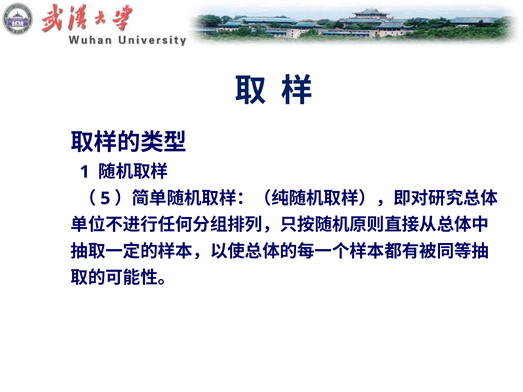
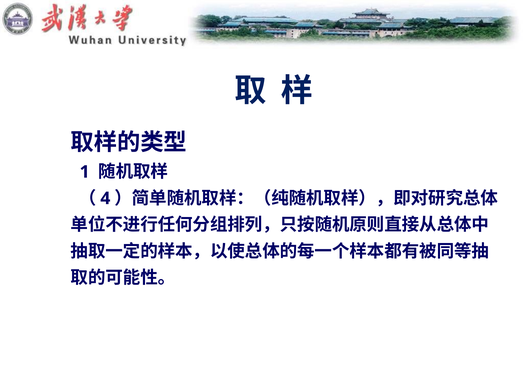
5: 5 -> 4
